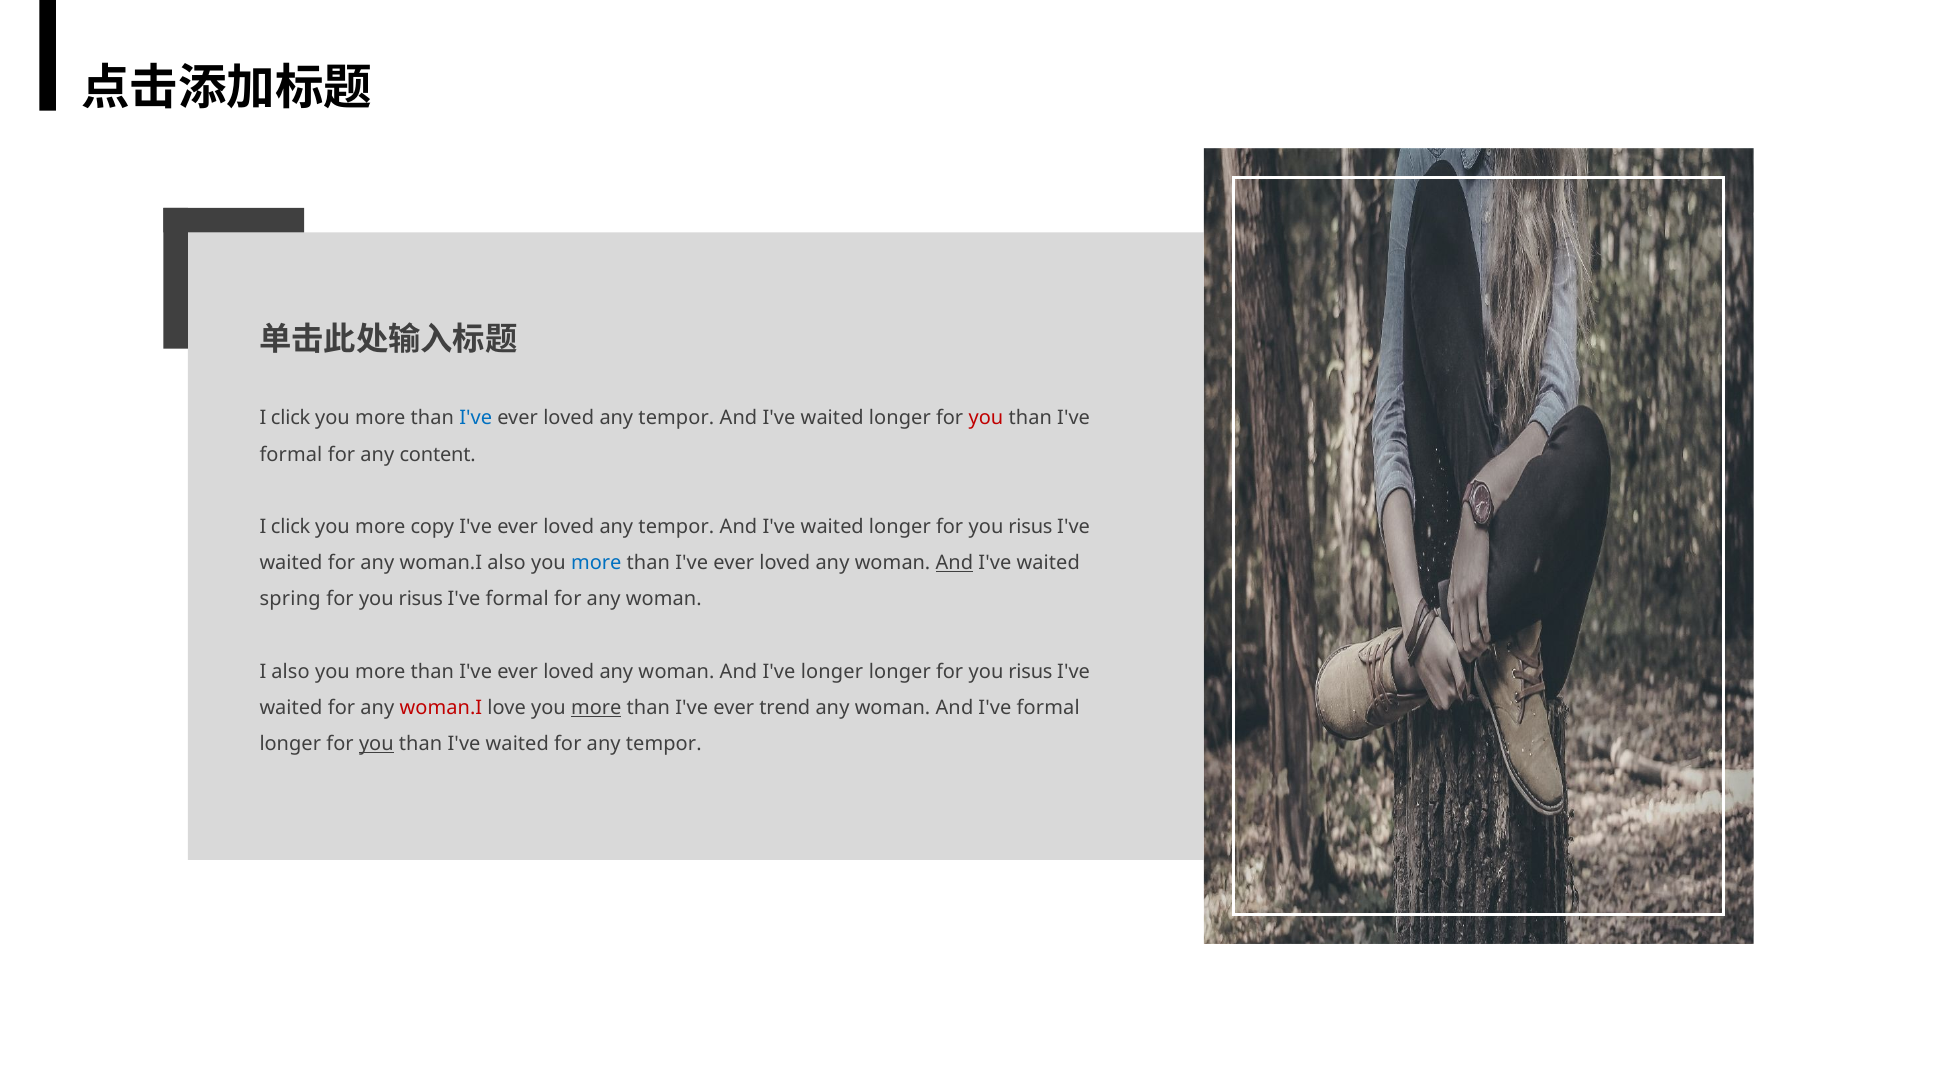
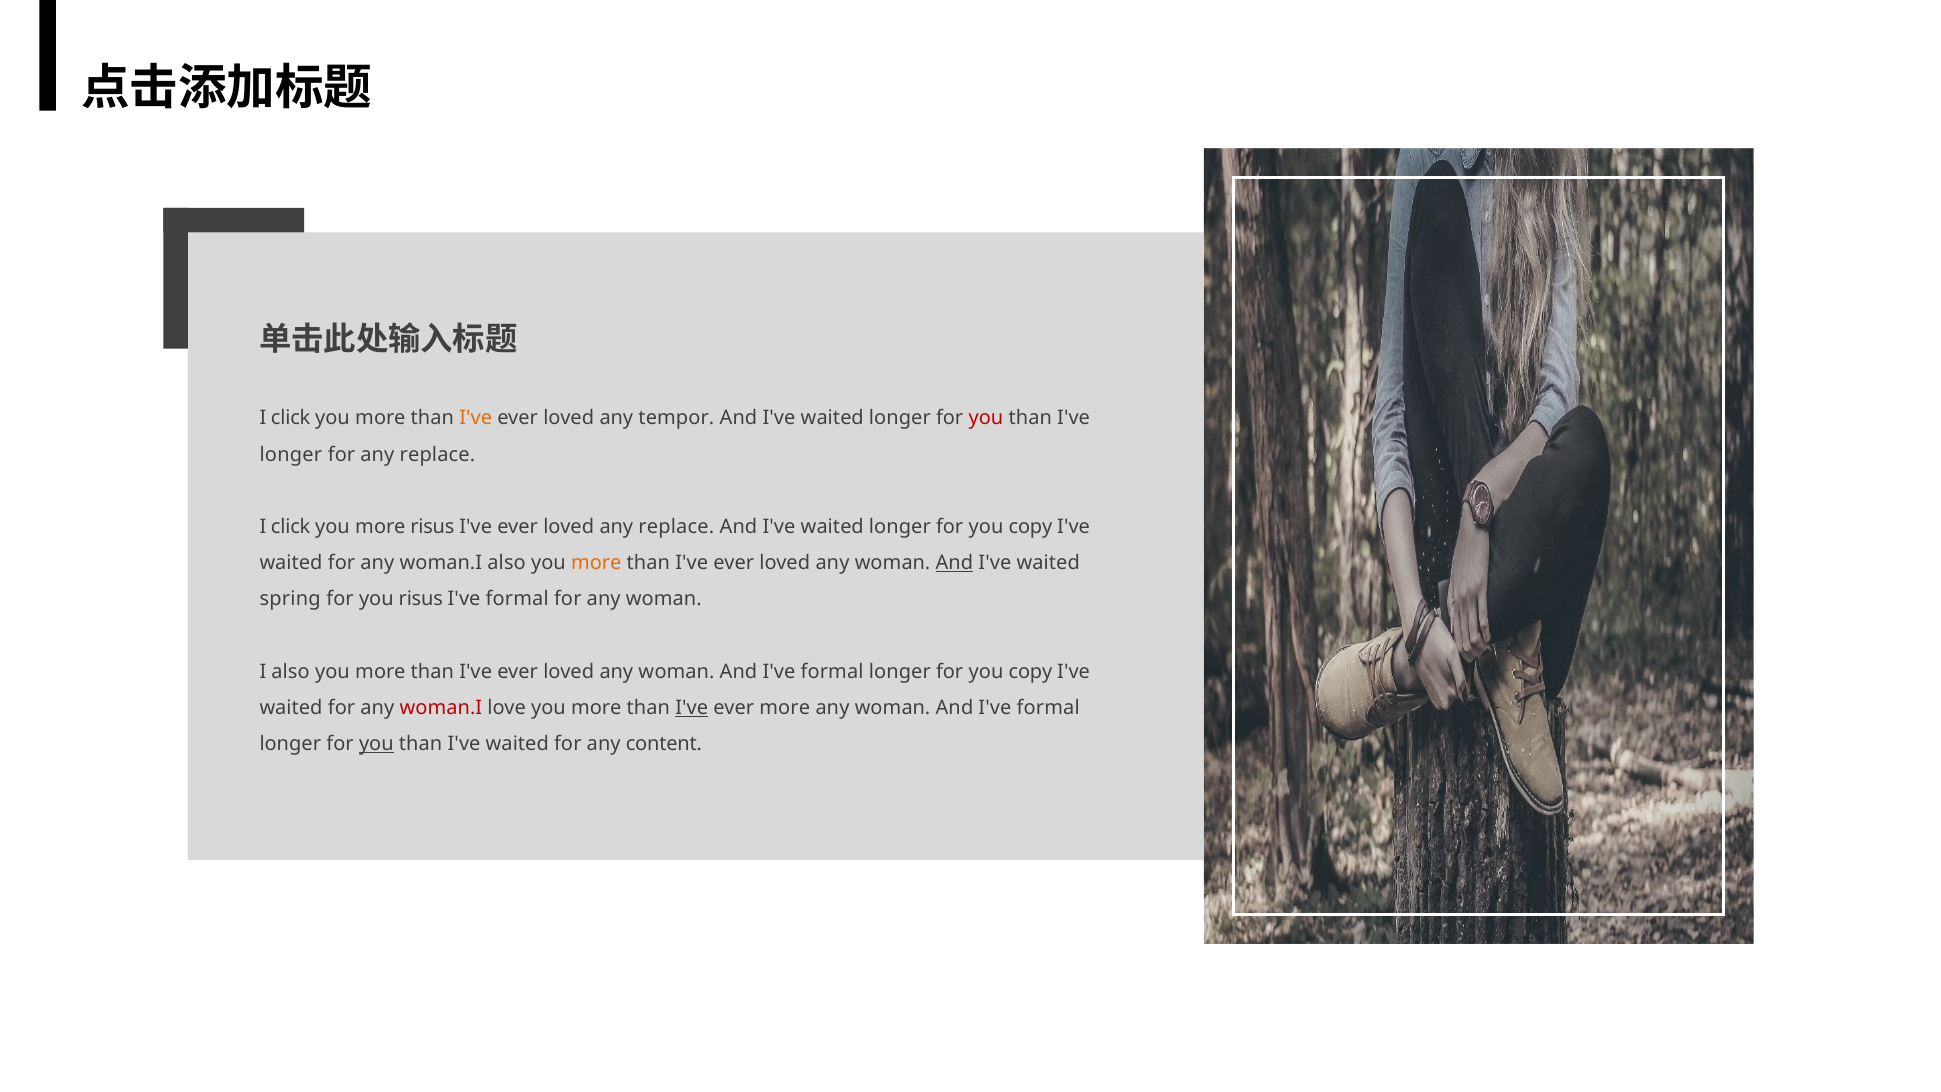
I've at (476, 418) colour: blue -> orange
formal at (291, 454): formal -> longer
for any content: content -> replace
more copy: copy -> risus
tempor at (676, 527): tempor -> replace
risus at (1030, 527): risus -> copy
more at (596, 563) colour: blue -> orange
longer at (832, 671): longer -> formal
risus at (1030, 671): risus -> copy
more at (596, 708) underline: present -> none
I've at (692, 708) underline: none -> present
ever trend: trend -> more
for any tempor: tempor -> content
